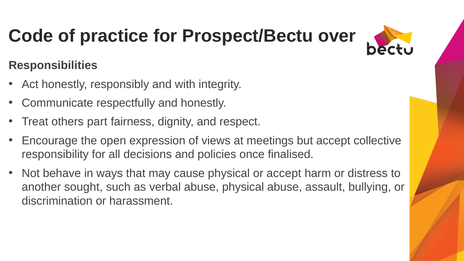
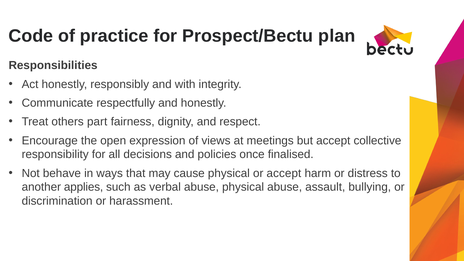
over: over -> plan
sought: sought -> applies
